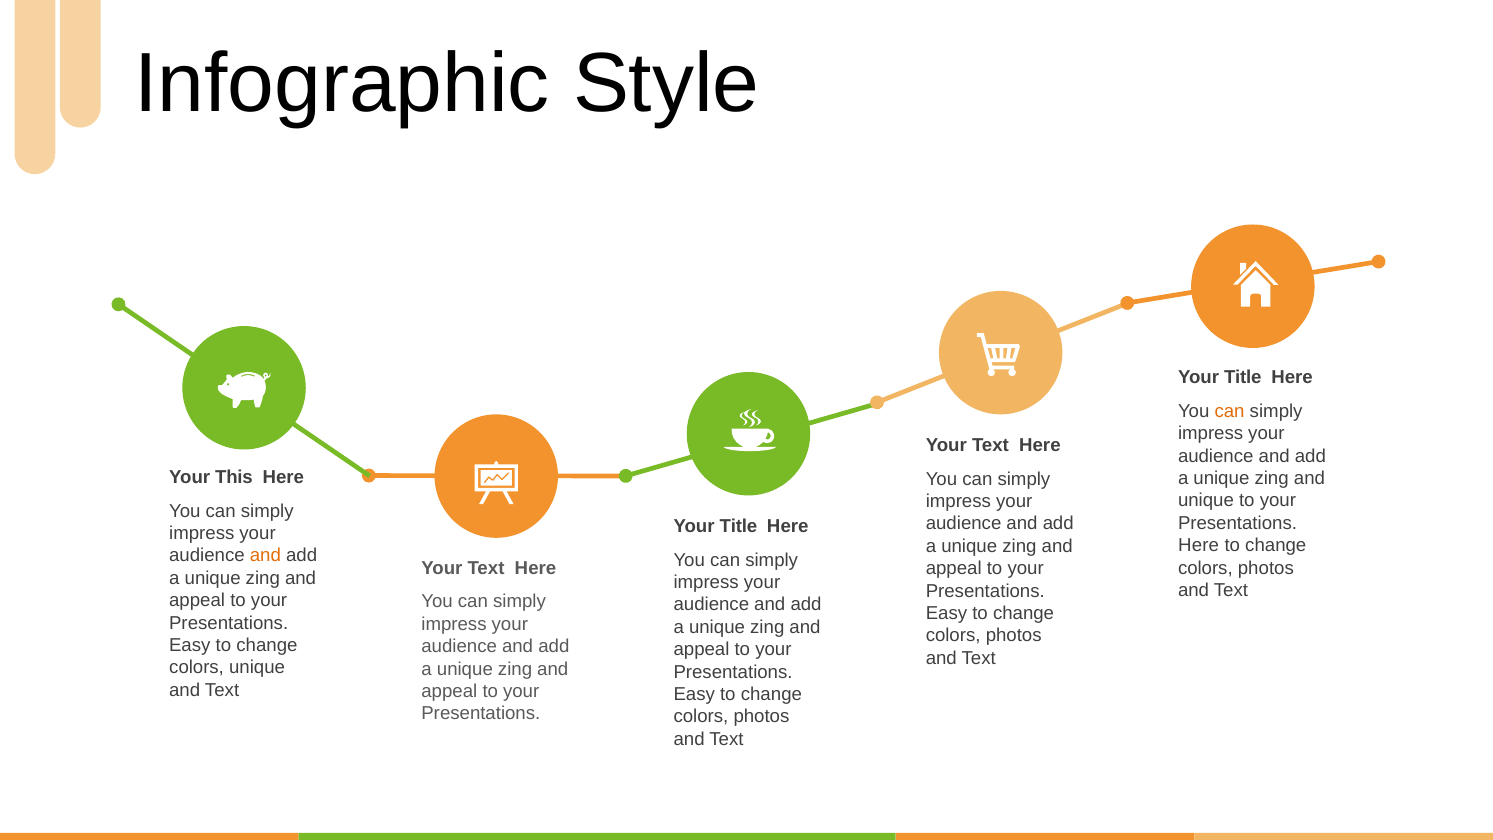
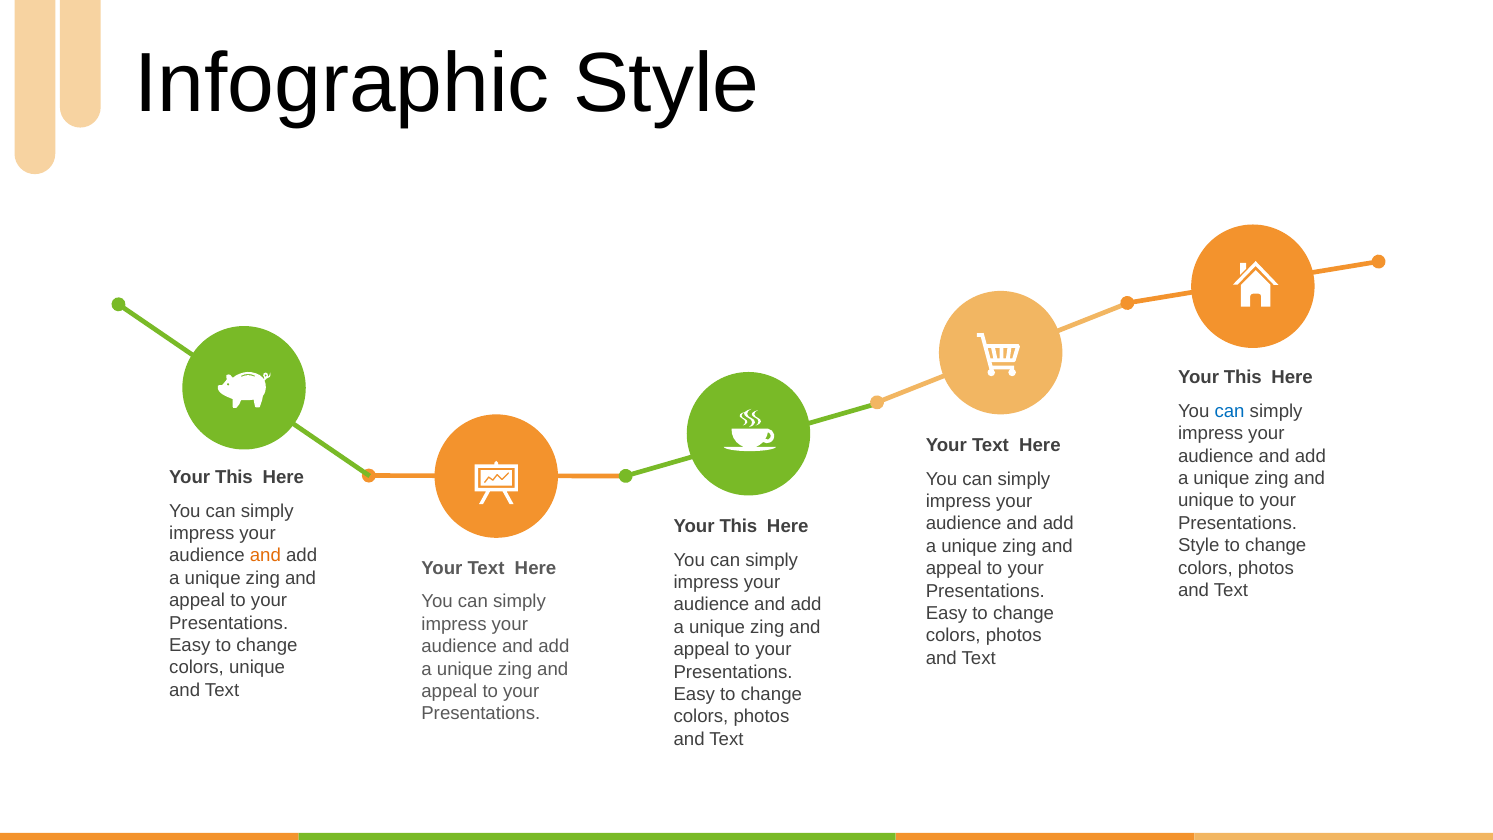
Title at (1243, 377): Title -> This
can at (1230, 411) colour: orange -> blue
Title at (738, 526): Title -> This
Here at (1199, 546): Here -> Style
